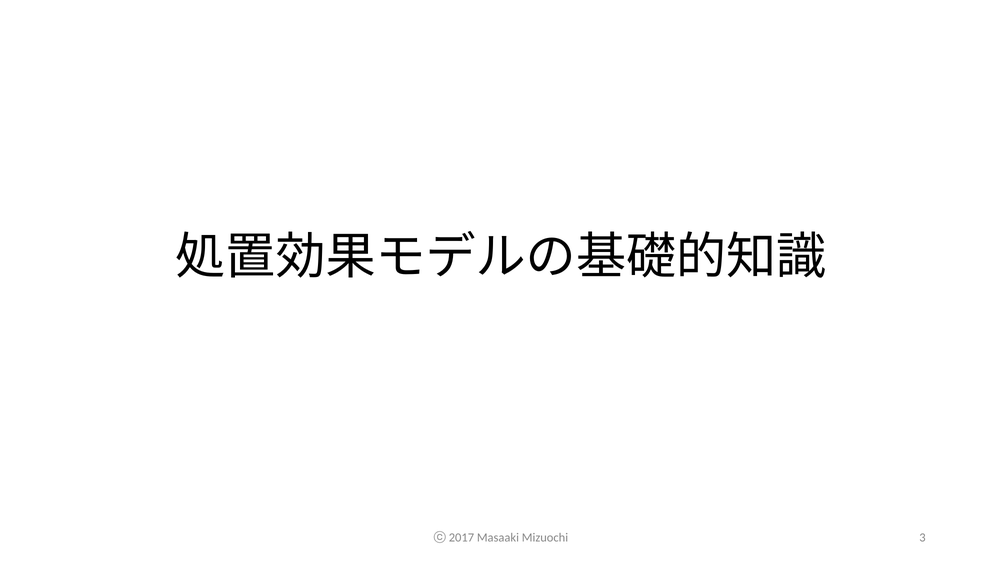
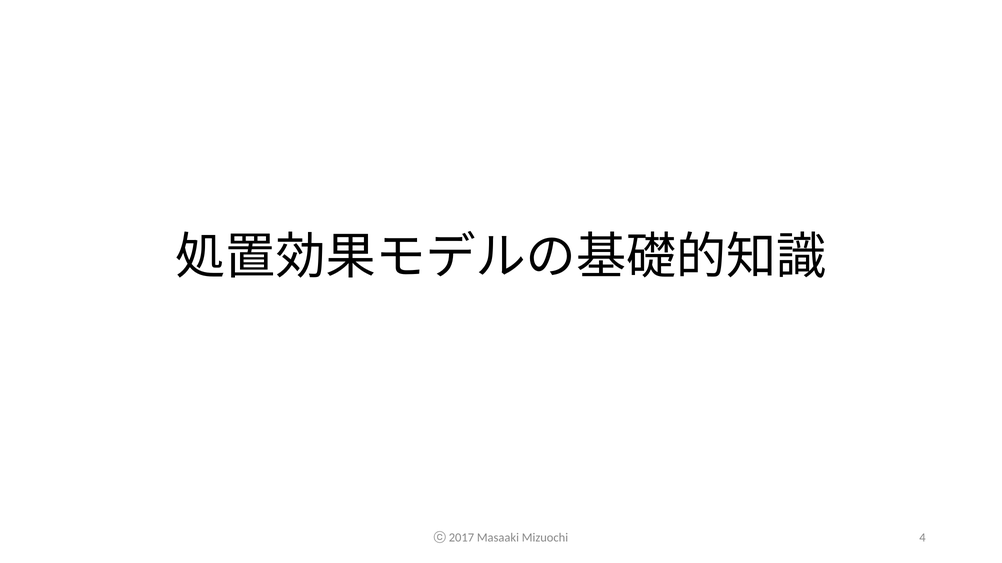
3: 3 -> 4
